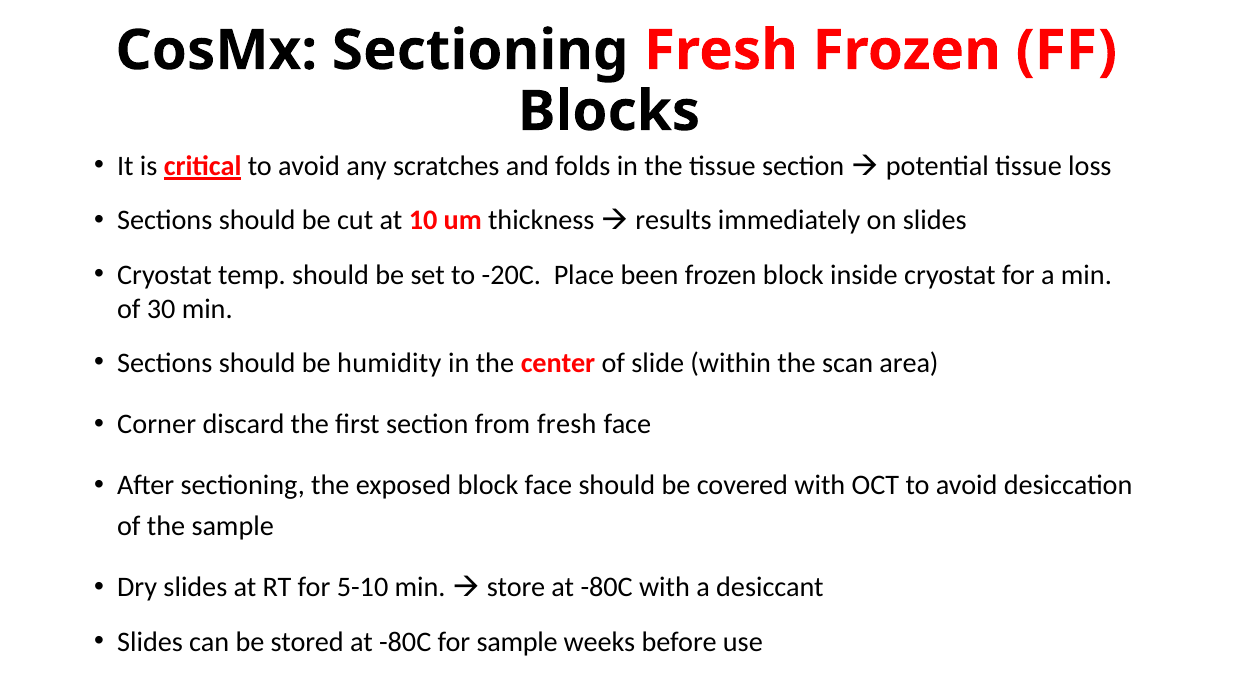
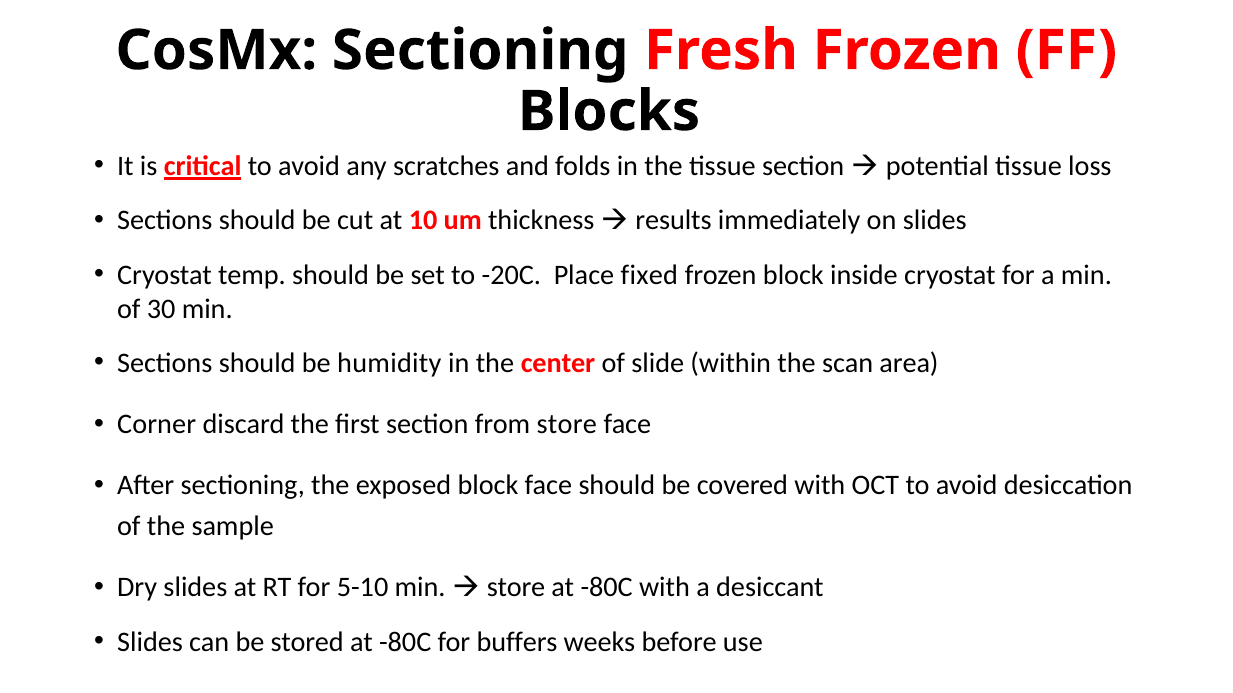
been: been -> fixed
from fresh: fresh -> store
for sample: sample -> buffers
